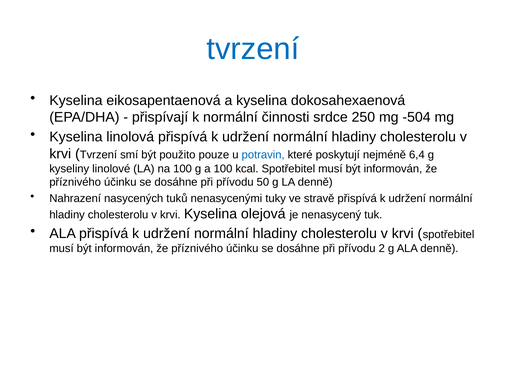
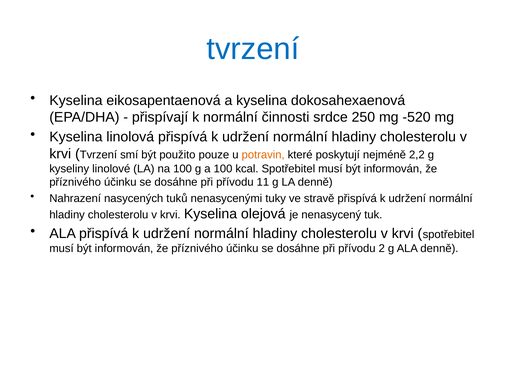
-504: -504 -> -520
potravin colour: blue -> orange
6,4: 6,4 -> 2,2
50: 50 -> 11
